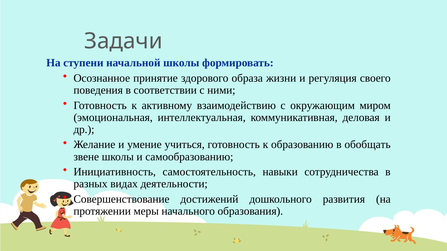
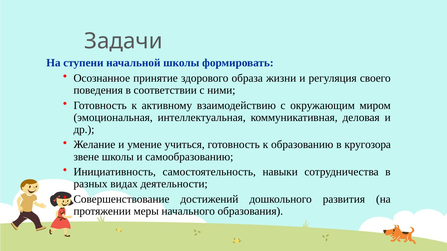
обобщать: обобщать -> кругозора
